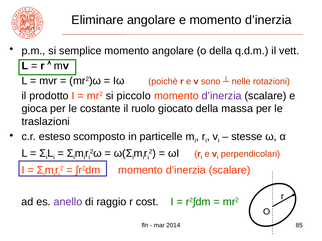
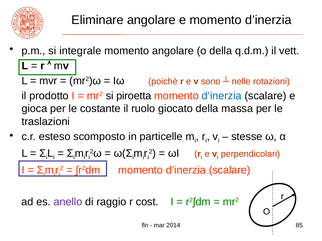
semplice: semplice -> integrale
piccolo: piccolo -> piroetta
d’inerzia at (222, 96) colour: purple -> blue
